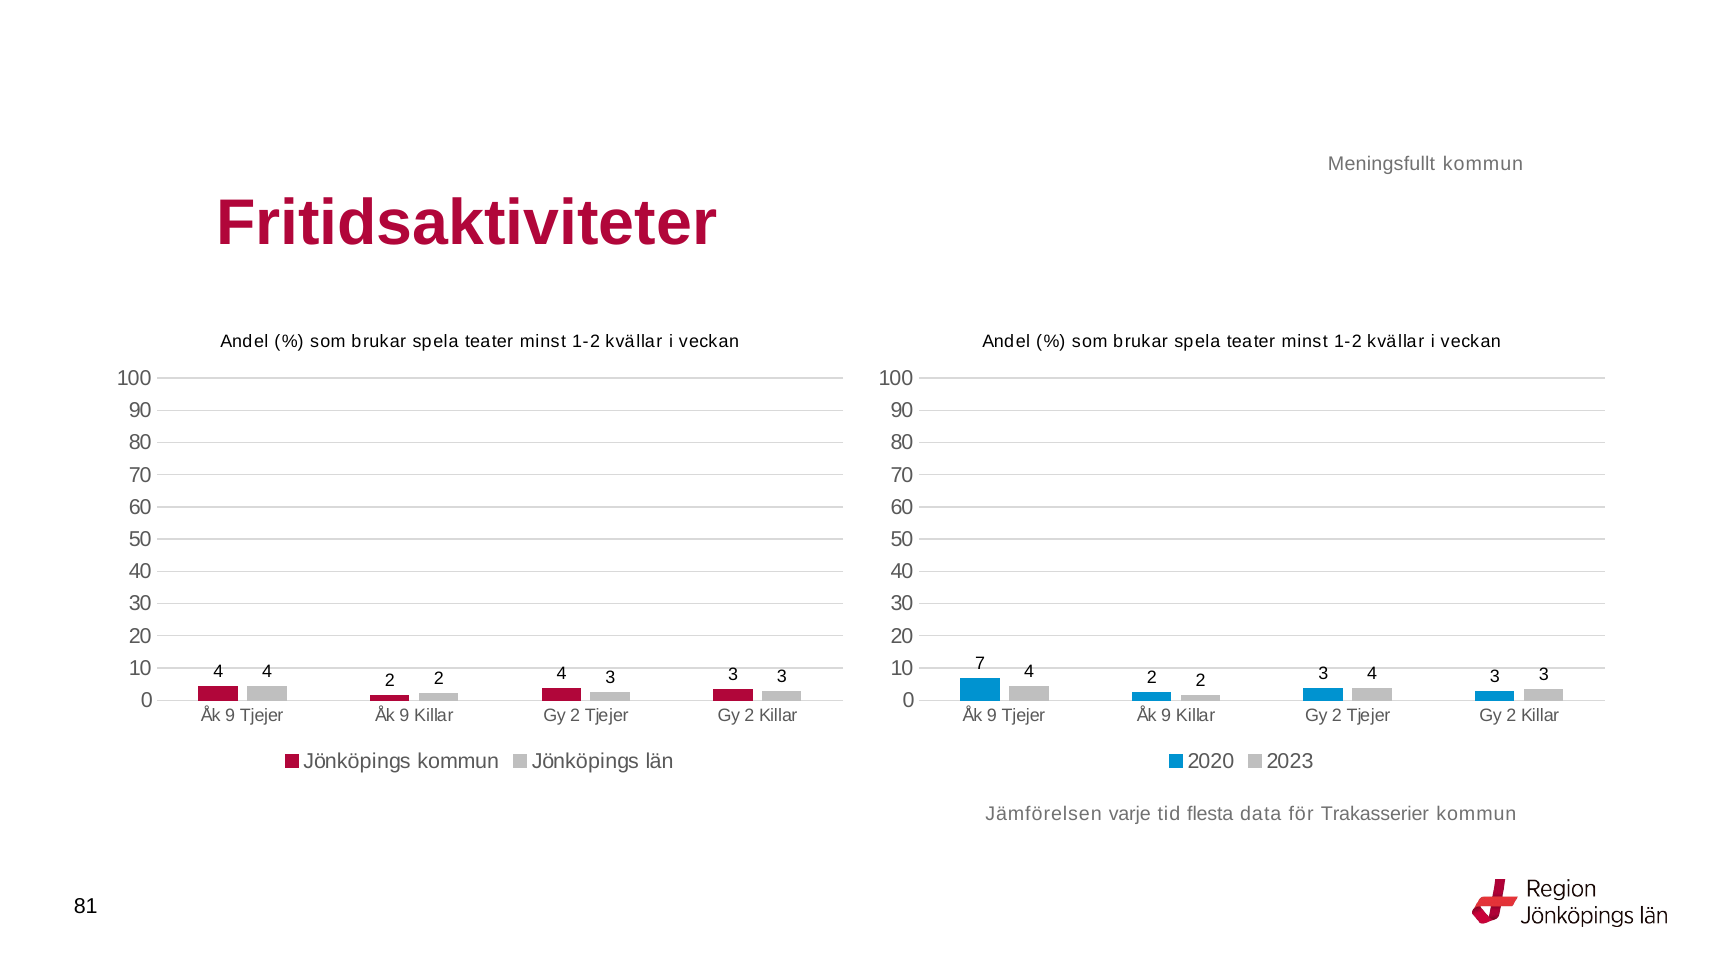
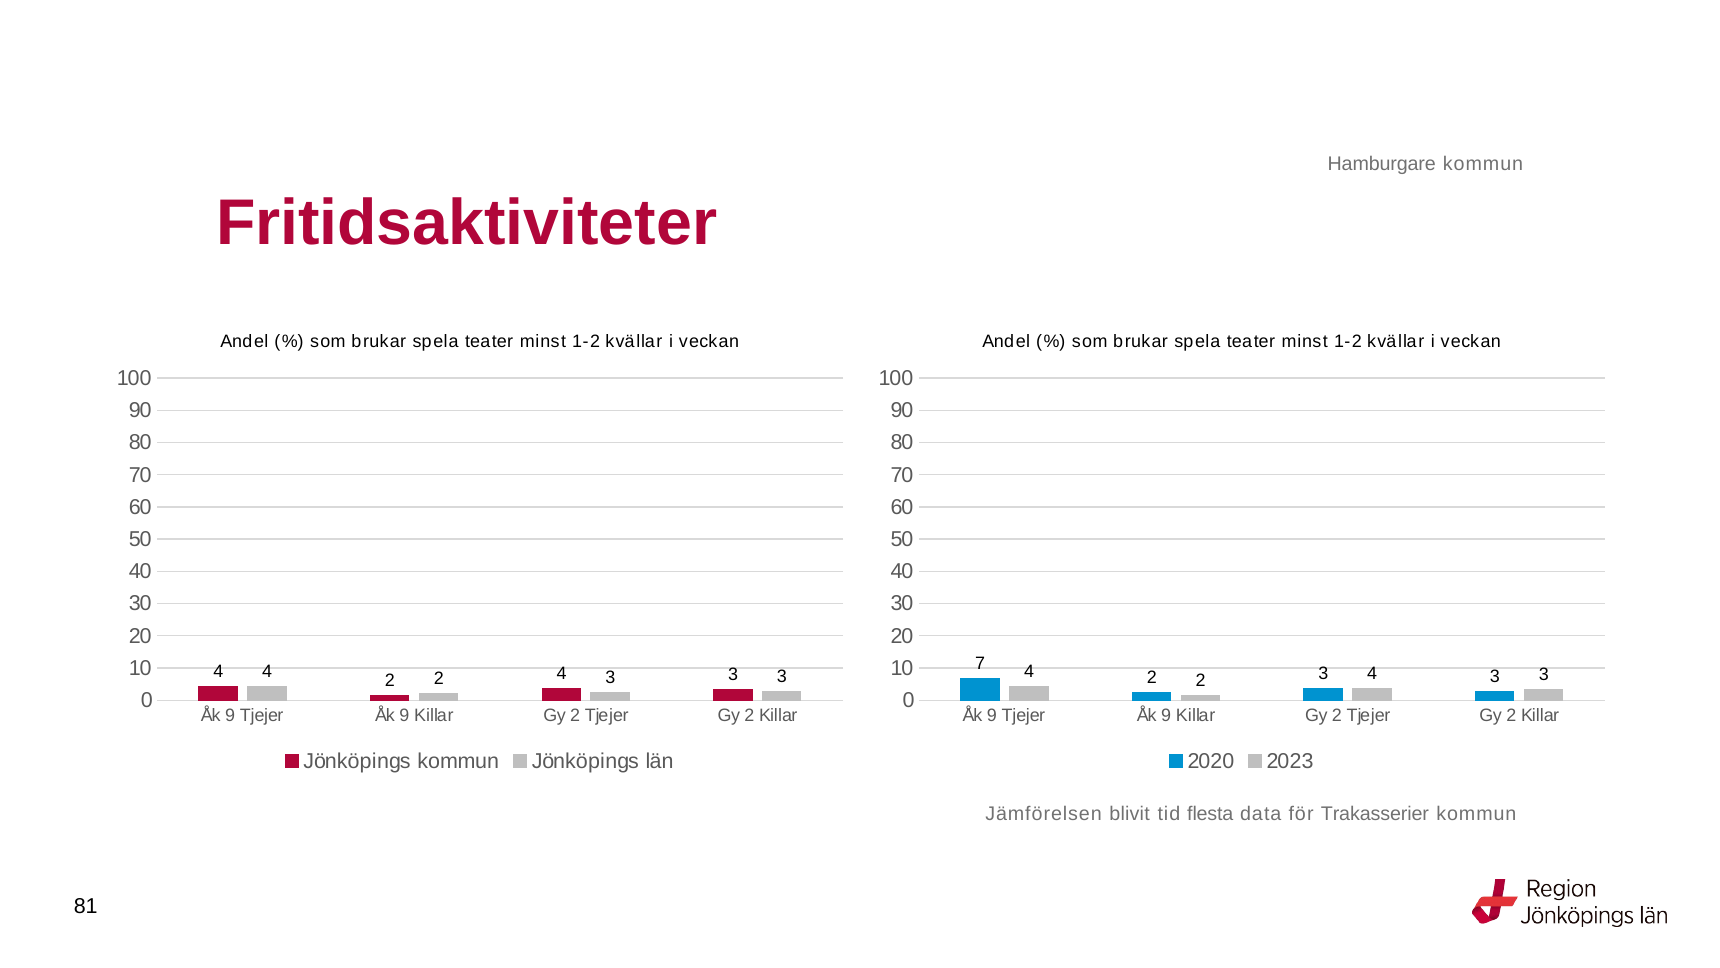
Meningsfullt: Meningsfullt -> Hamburgare
varje: varje -> blivit
